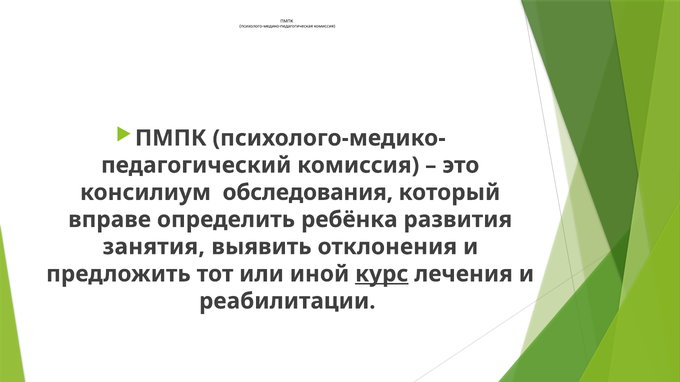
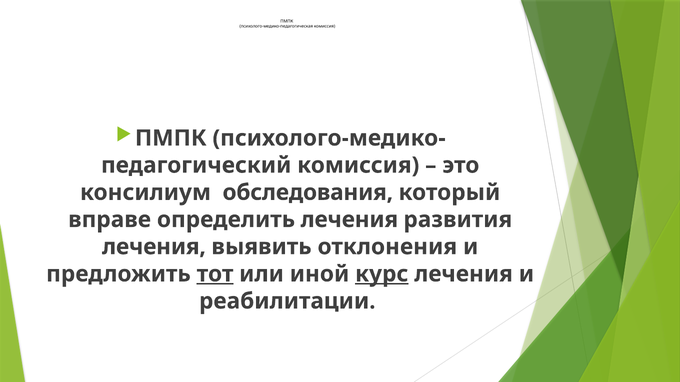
определить ребёнка: ребёнка -> лечения
занятия at (154, 247): занятия -> лечения
тот underline: none -> present
